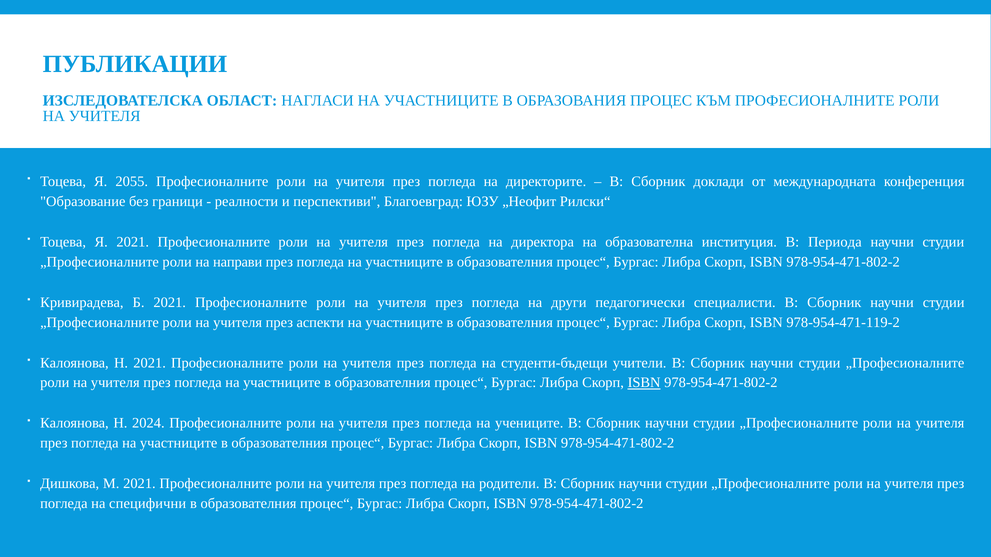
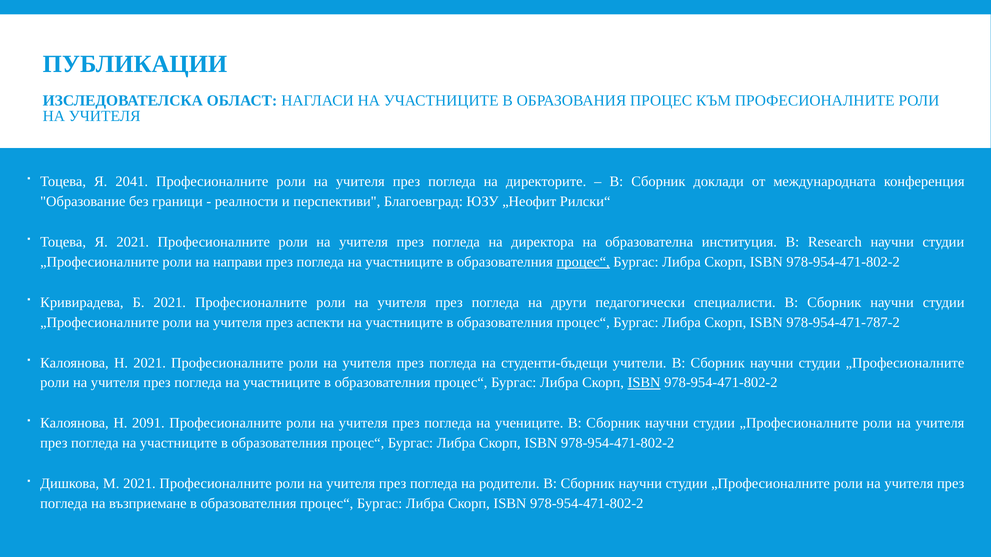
2055: 2055 -> 2041
Периода: Периода -> Research
процес“ at (583, 262) underline: none -> present
978-954-471-119-2: 978-954-471-119-2 -> 978-954-471-787-2
2024: 2024 -> 2091
специфични: специфични -> възприемане
